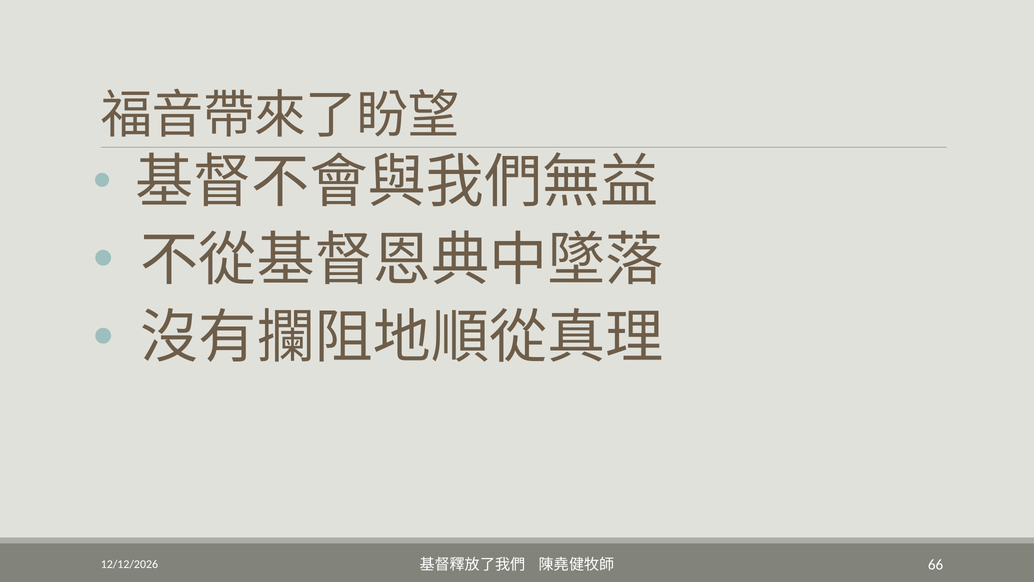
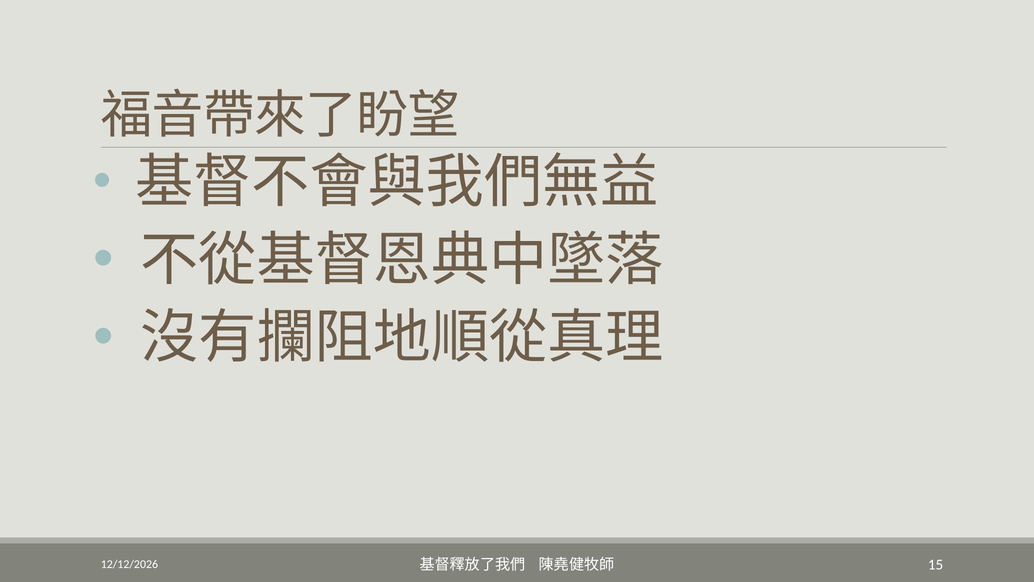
66: 66 -> 15
